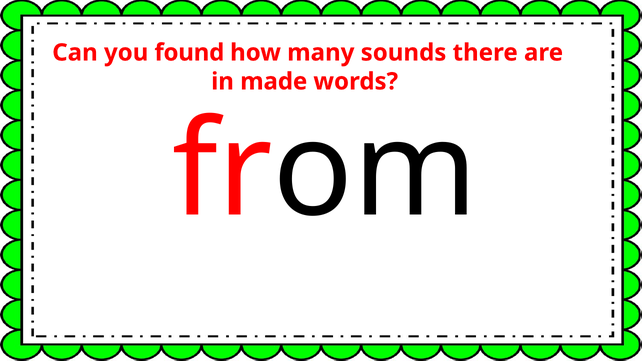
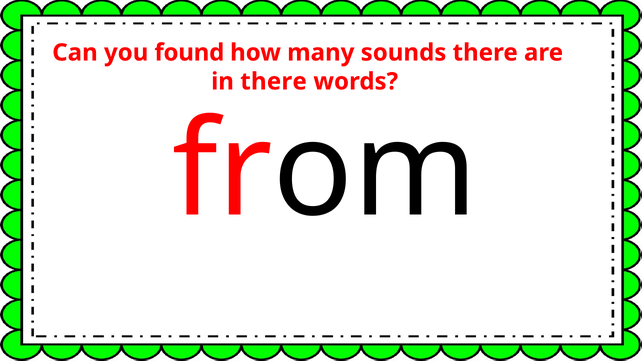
in made: made -> there
